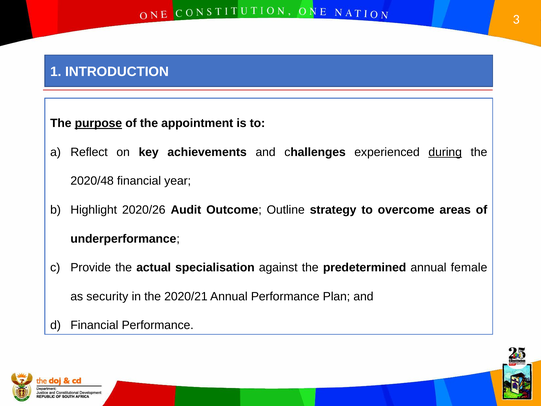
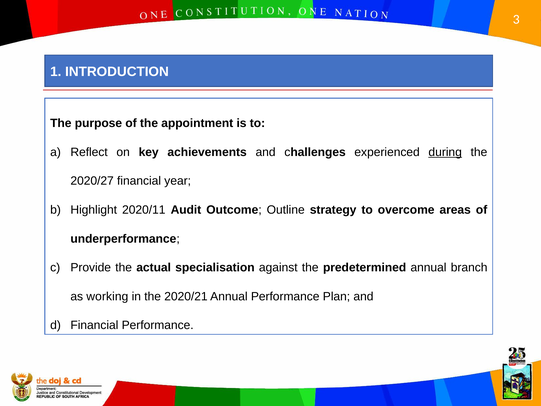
purpose underline: present -> none
2020/48: 2020/48 -> 2020/27
2020/26: 2020/26 -> 2020/11
female: female -> branch
security: security -> working
